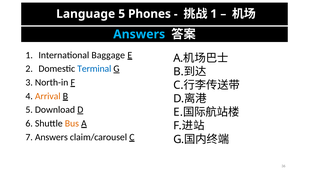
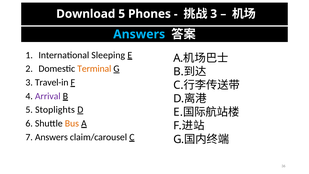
Language: Language -> Download
1 at (214, 14): 1 -> 3
Baggage: Baggage -> Sleeping
Terminal colour: blue -> orange
North-in: North-in -> Travel-in
Arrival colour: orange -> purple
Download: Download -> Stoplights
